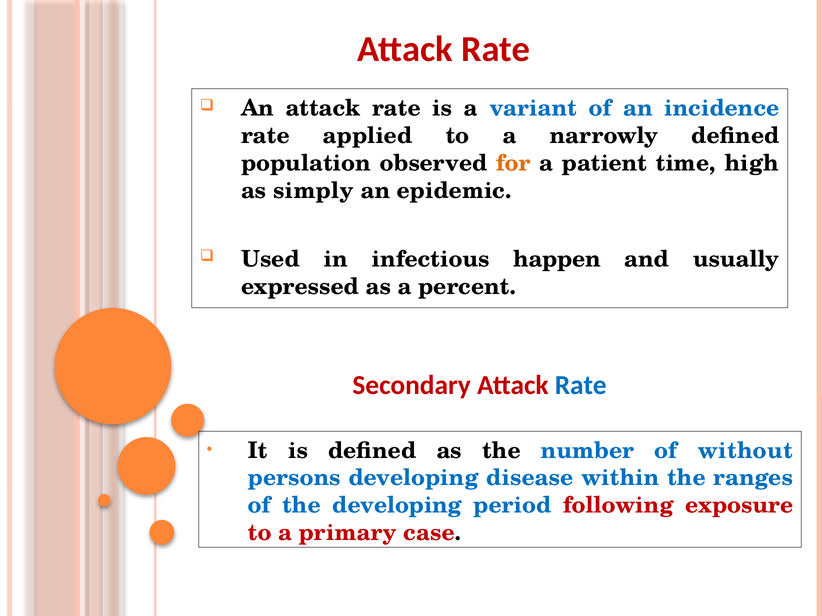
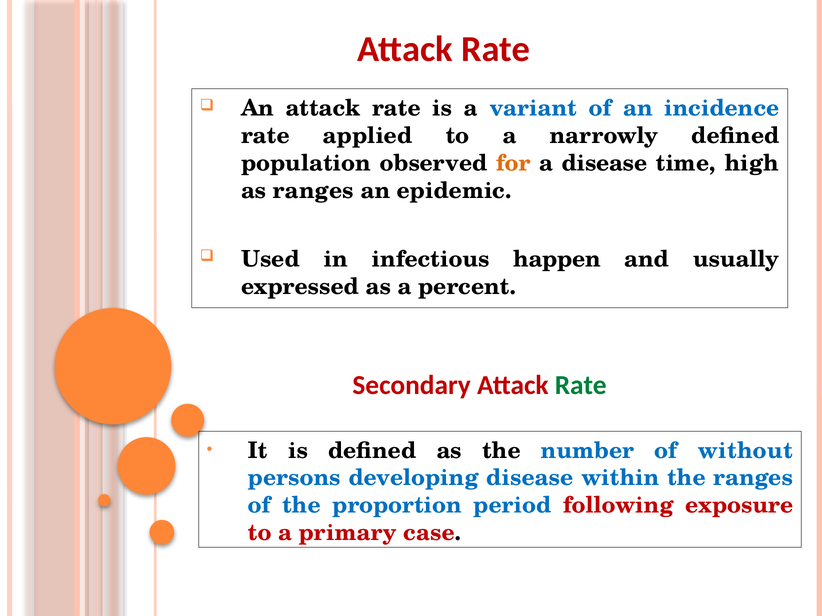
a patient: patient -> disease
as simply: simply -> ranges
Rate at (581, 385) colour: blue -> green
the developing: developing -> proportion
